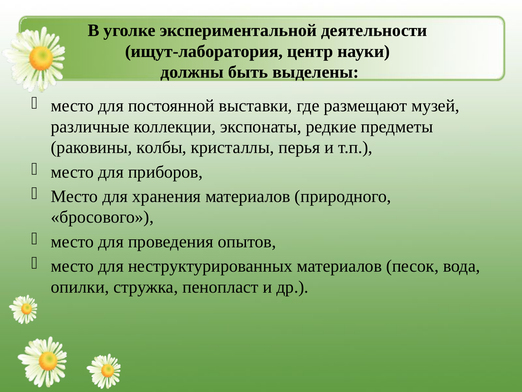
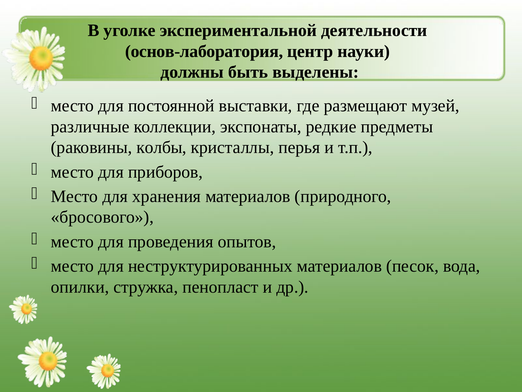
ищут-лаборатория: ищут-лаборатория -> основ-лаборатория
